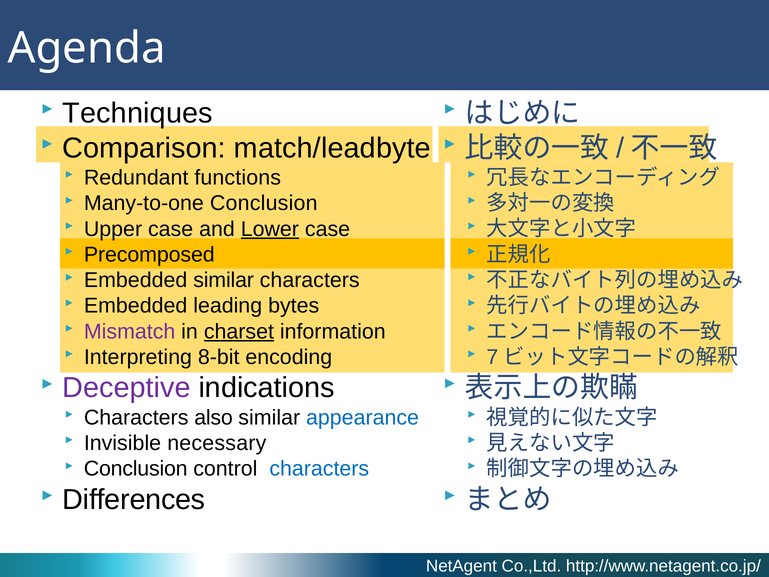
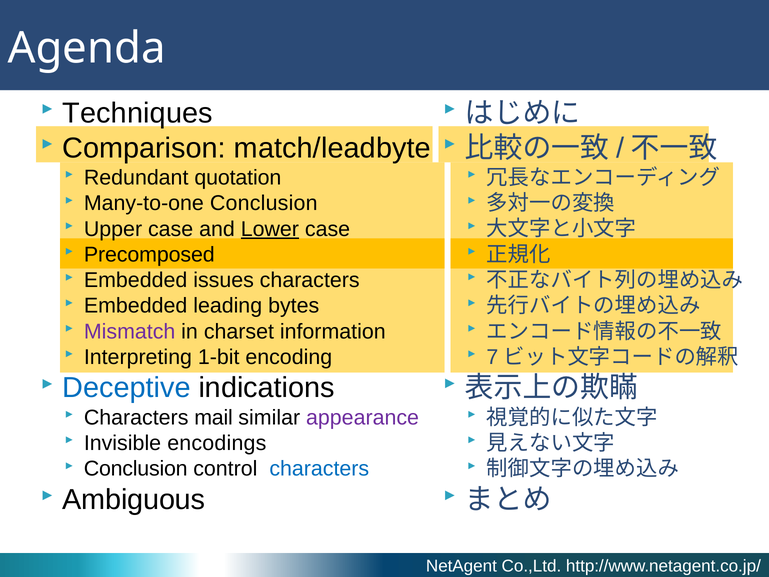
functions: functions -> quotation
Embedded similar: similar -> issues
charset underline: present -> none
8-bit: 8-bit -> 1-bit
Deceptive colour: purple -> blue
also: also -> mail
appearance colour: blue -> purple
necessary: necessary -> encodings
Differences: Differences -> Ambiguous
